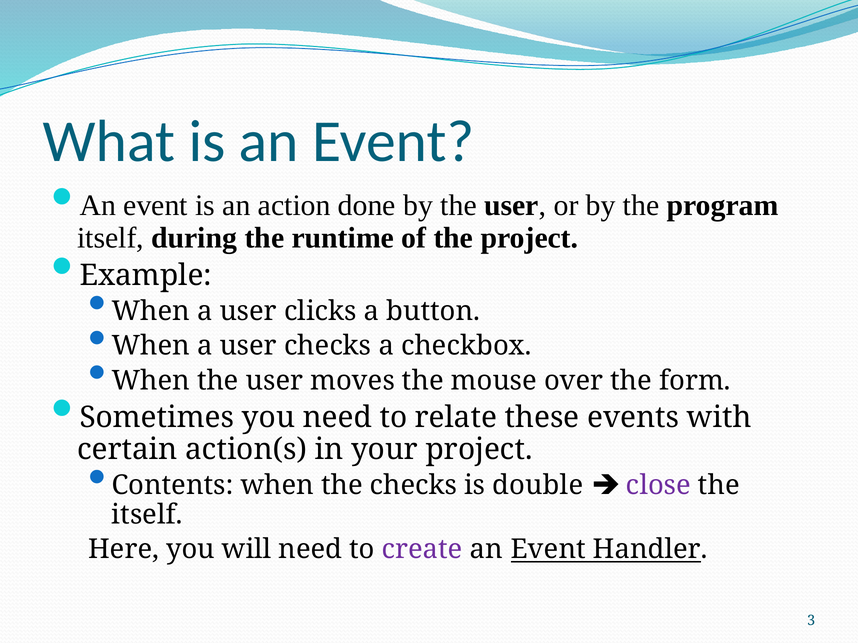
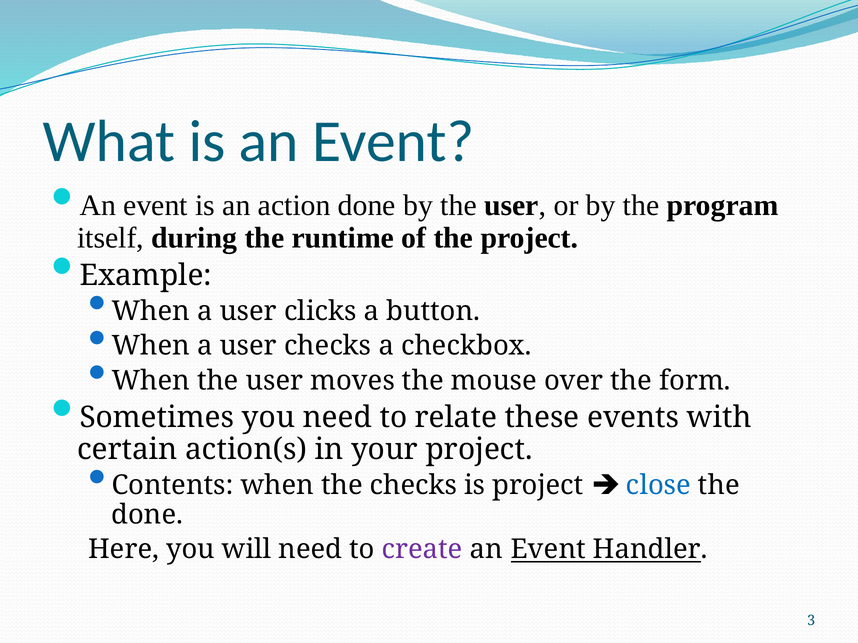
is double: double -> project
close colour: purple -> blue
itself at (147, 515): itself -> done
